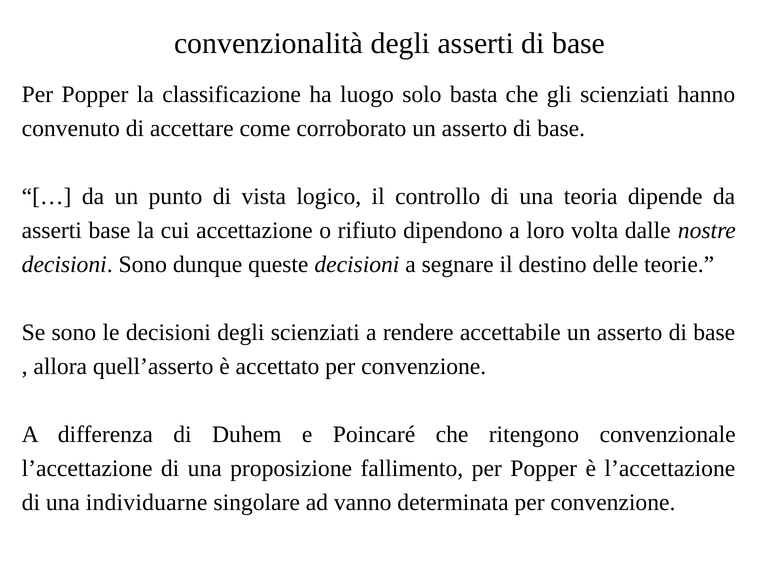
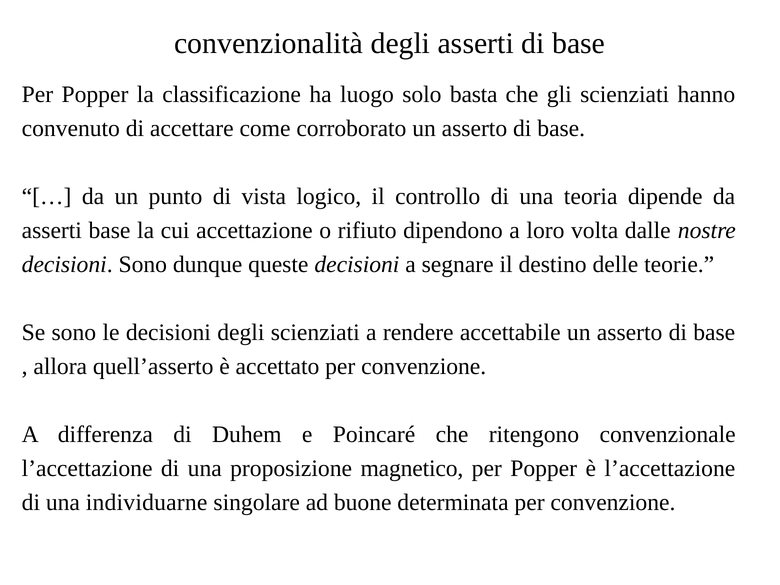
fallimento: fallimento -> magnetico
vanno: vanno -> buone
